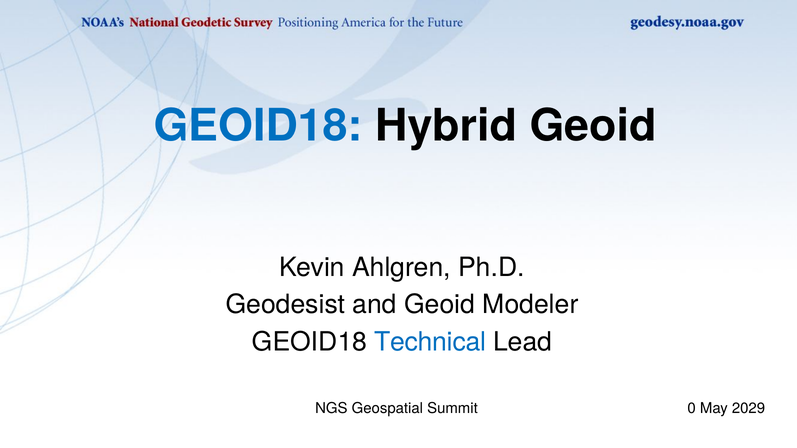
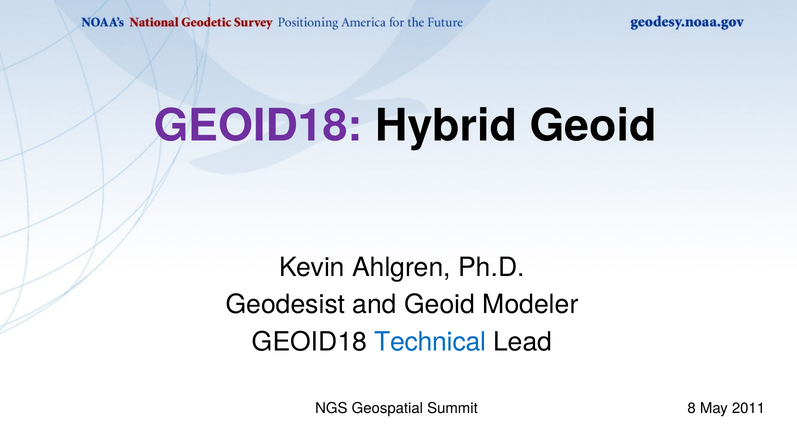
GEOID18 at (258, 126) colour: blue -> purple
0: 0 -> 8
2029: 2029 -> 2011
